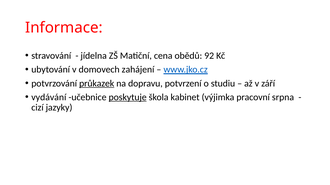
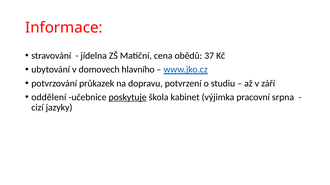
92: 92 -> 37
zahájení: zahájení -> hlavního
průkazek underline: present -> none
vydávání: vydávání -> oddělení
